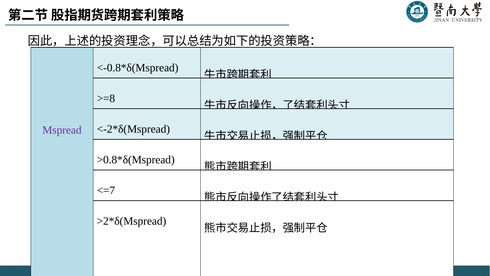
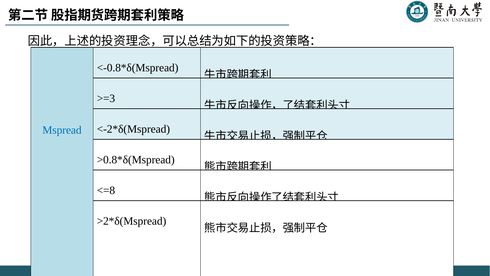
>=8: >=8 -> >=3
Mspread colour: purple -> blue
<=7: <=7 -> <=8
